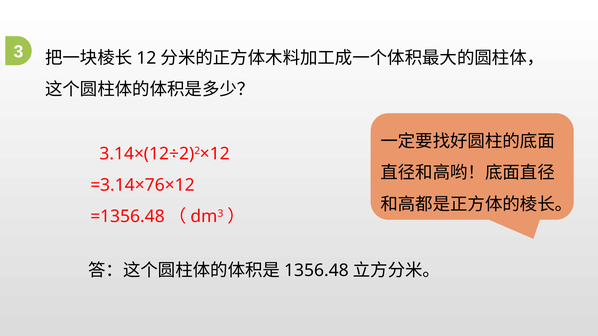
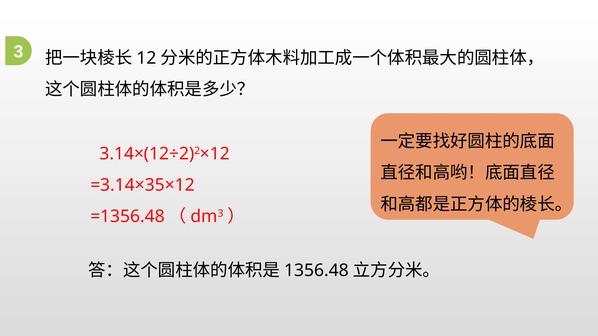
=3.14×76×12: =3.14×76×12 -> =3.14×35×12
